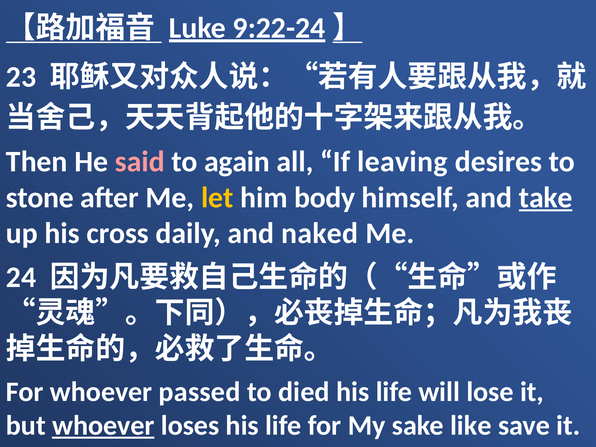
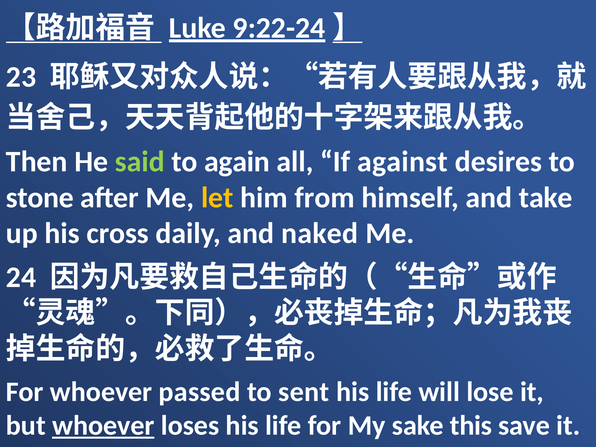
said colour: pink -> light green
leaving: leaving -> against
body: body -> from
take underline: present -> none
died: died -> sent
like: like -> this
